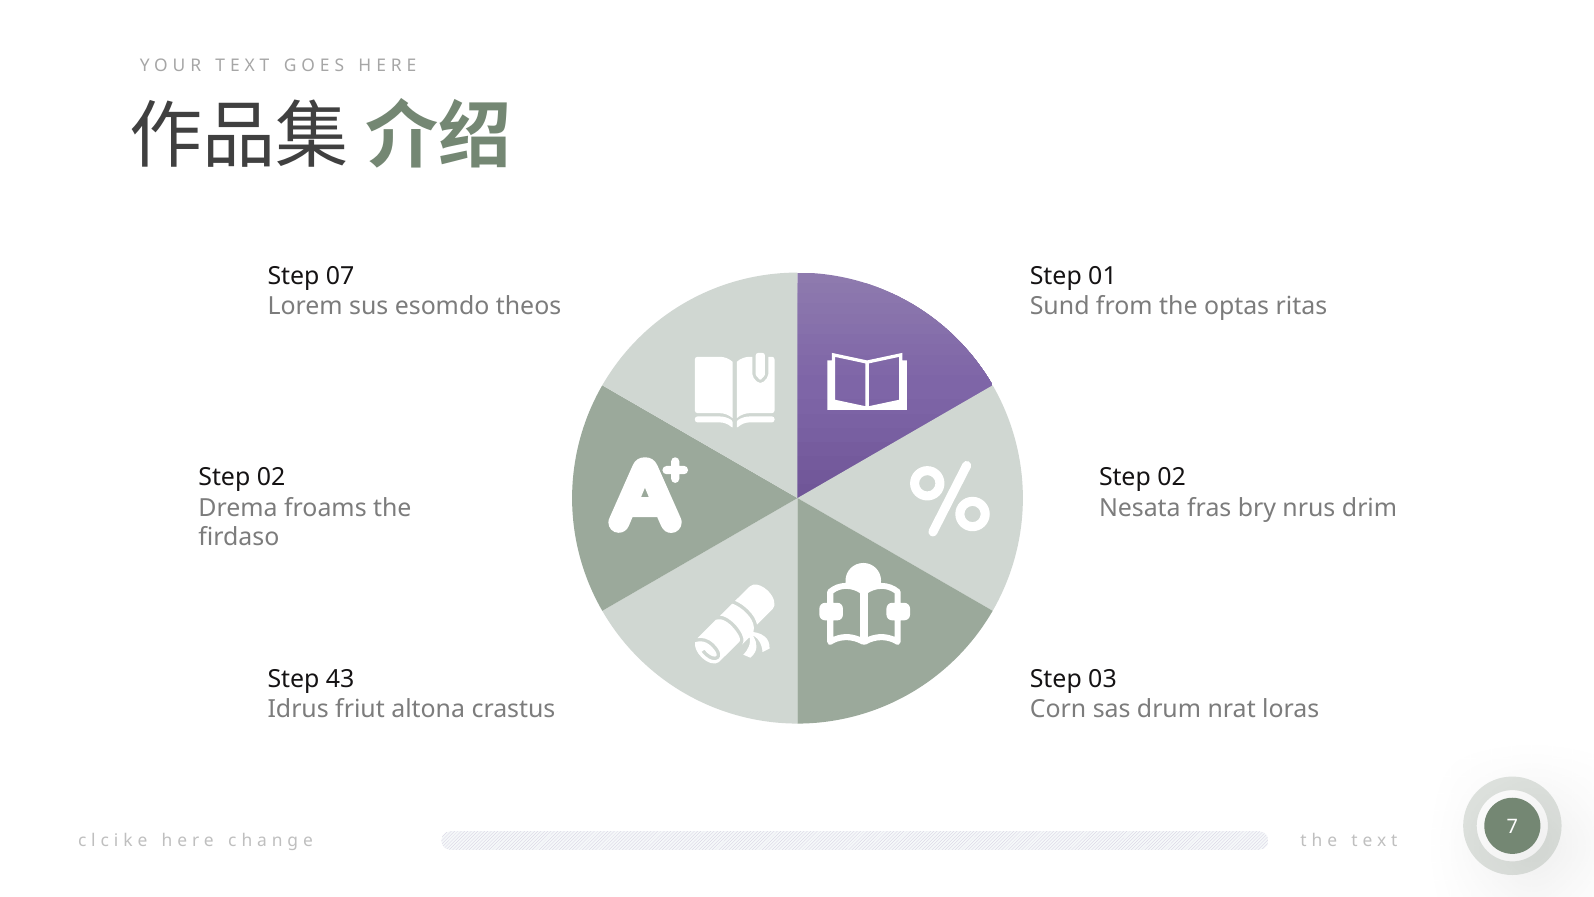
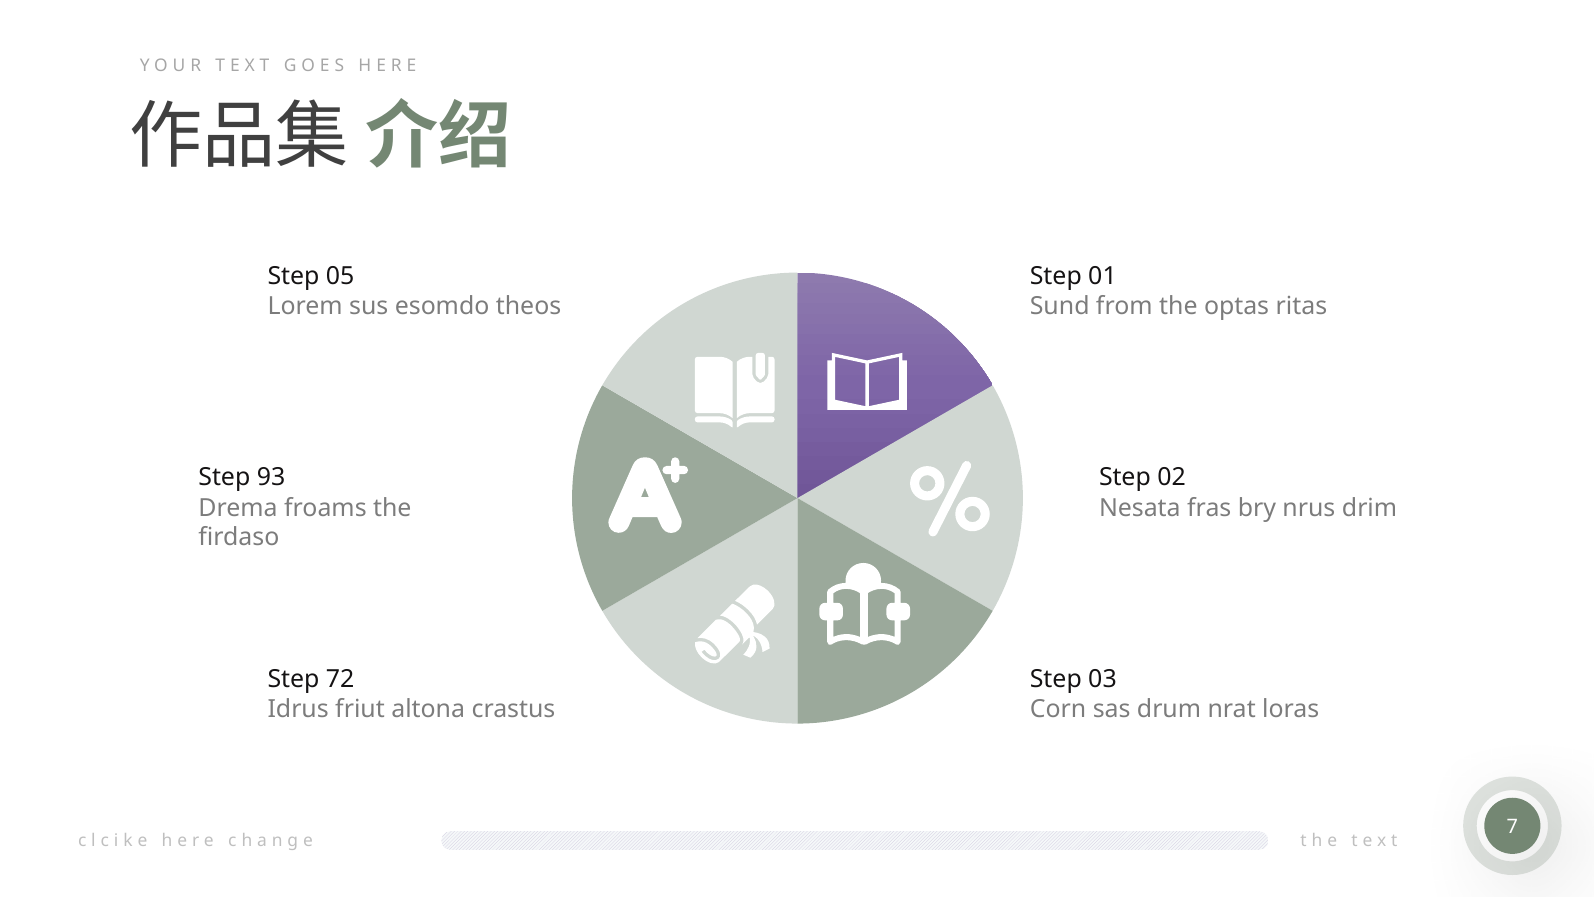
07: 07 -> 05
02 at (271, 478): 02 -> 93
43: 43 -> 72
